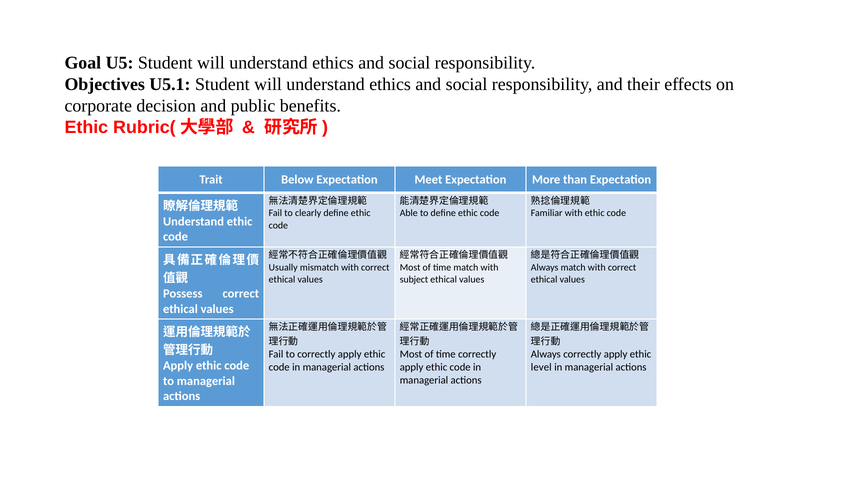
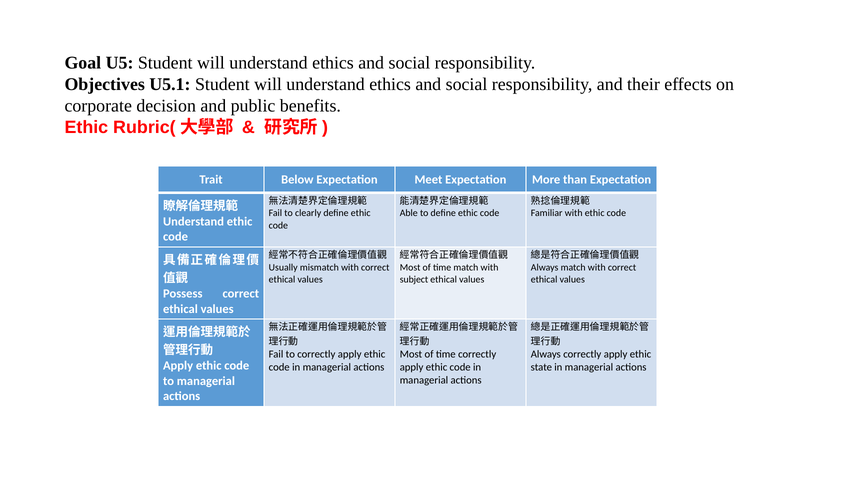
level: level -> state
